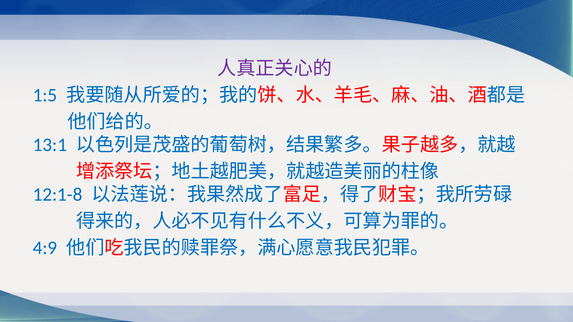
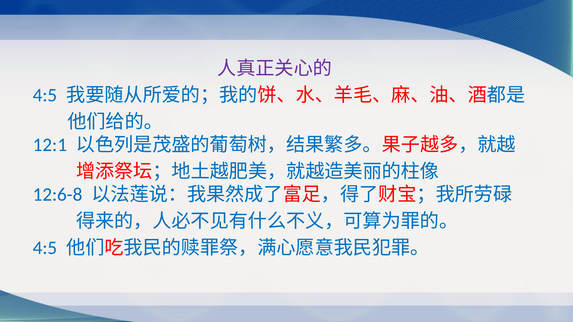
1:5 at (45, 95): 1:5 -> 4:5
13:1: 13:1 -> 12:1
12:1-8: 12:1-8 -> 12:6-8
4:9 at (45, 248): 4:9 -> 4:5
